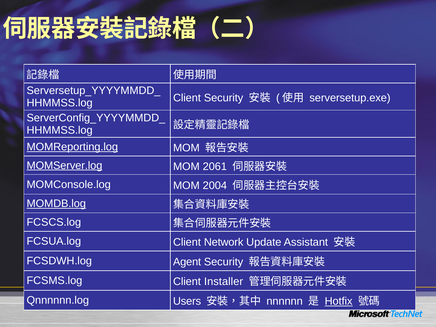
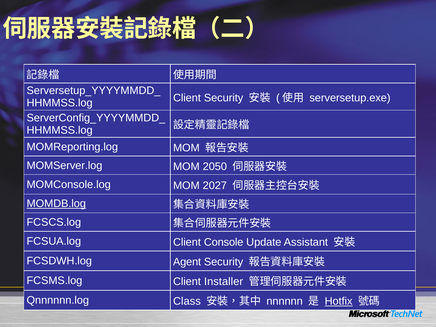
MOMReporting.log underline: present -> none
MOMServer.log underline: present -> none
2061: 2061 -> 2050
2004: 2004 -> 2027
Network: Network -> Console
Users: Users -> Class
